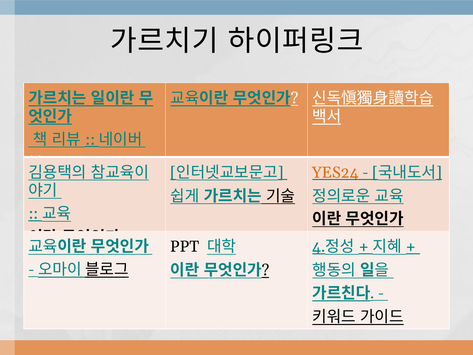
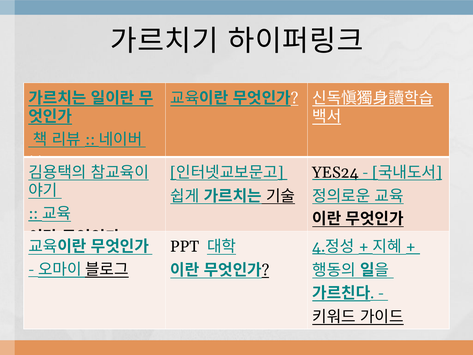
YES24 colour: orange -> black
